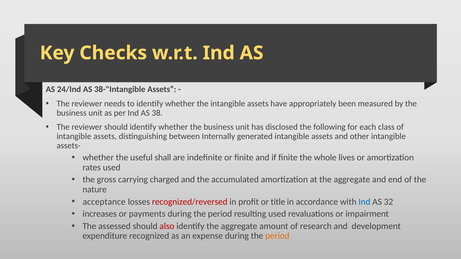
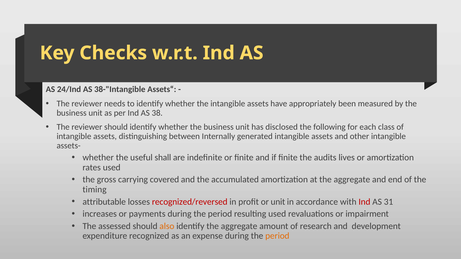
whole: whole -> audits
charged: charged -> covered
nature: nature -> timing
acceptance: acceptance -> attributable
or title: title -> unit
Ind at (364, 202) colour: blue -> red
32: 32 -> 31
also colour: red -> orange
